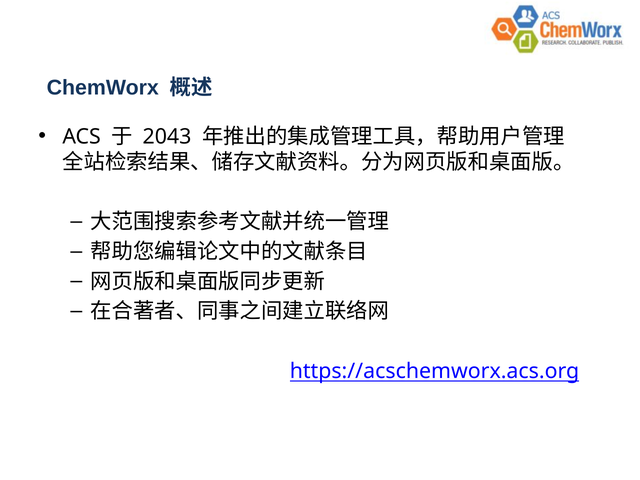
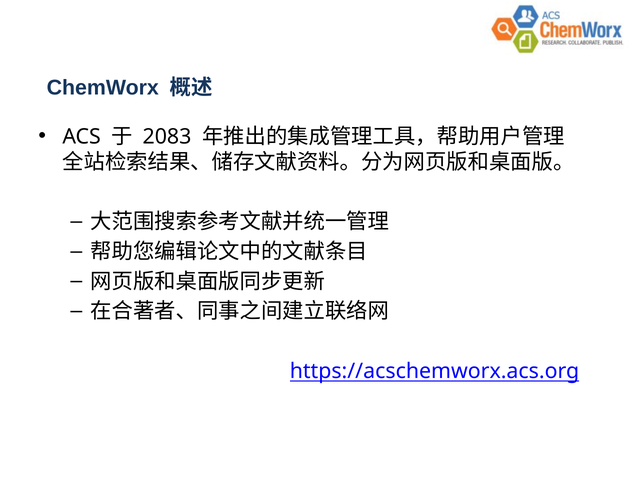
2043: 2043 -> 2083
